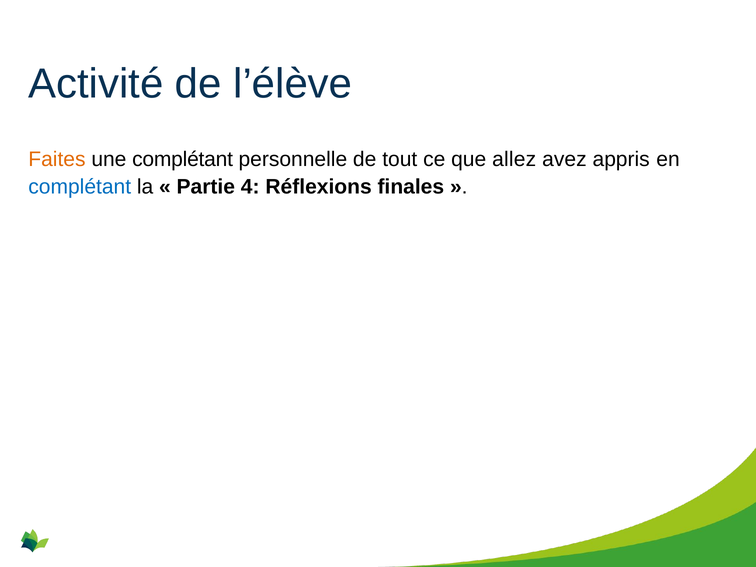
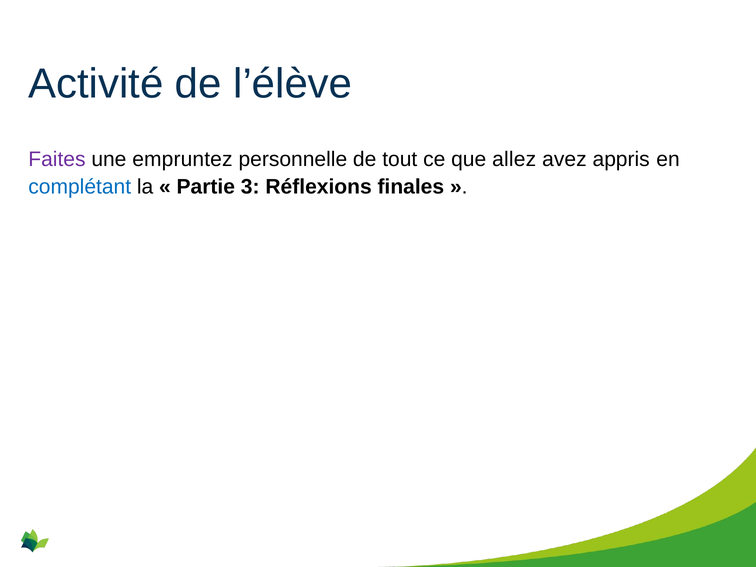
Faites colour: orange -> purple
une complétant: complétant -> empruntez
4: 4 -> 3
